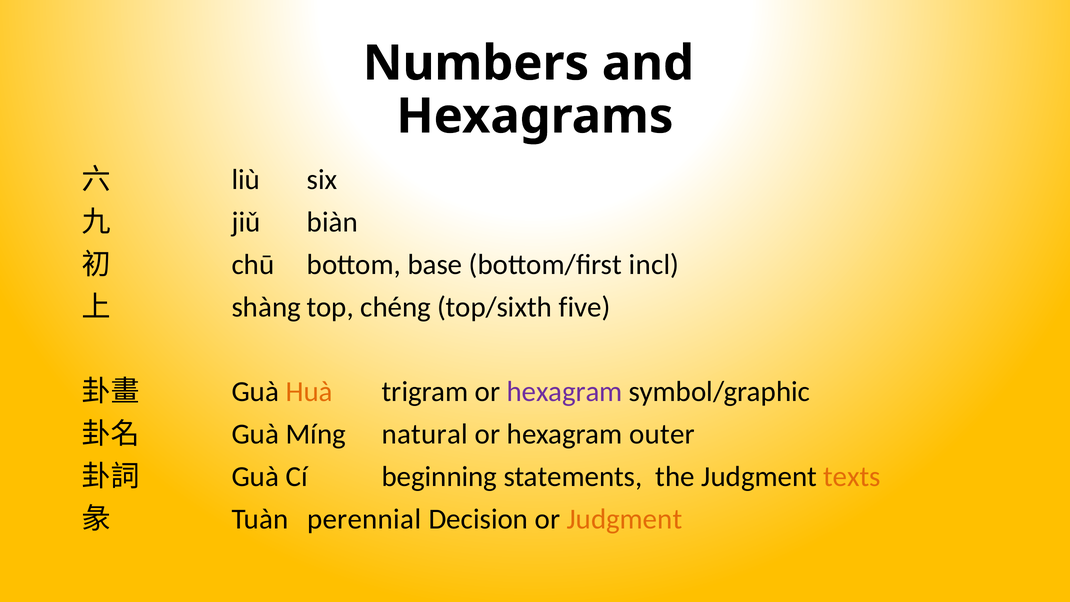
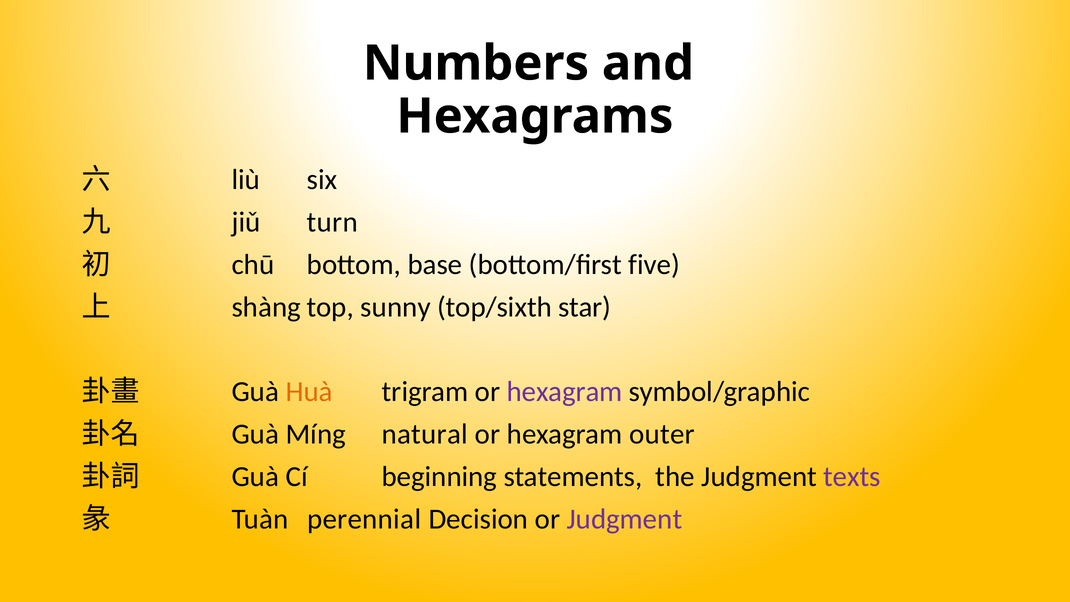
biàn: biàn -> turn
incl: incl -> five
chéng: chéng -> sunny
five: five -> star
texts colour: orange -> purple
Judgment at (624, 519) colour: orange -> purple
